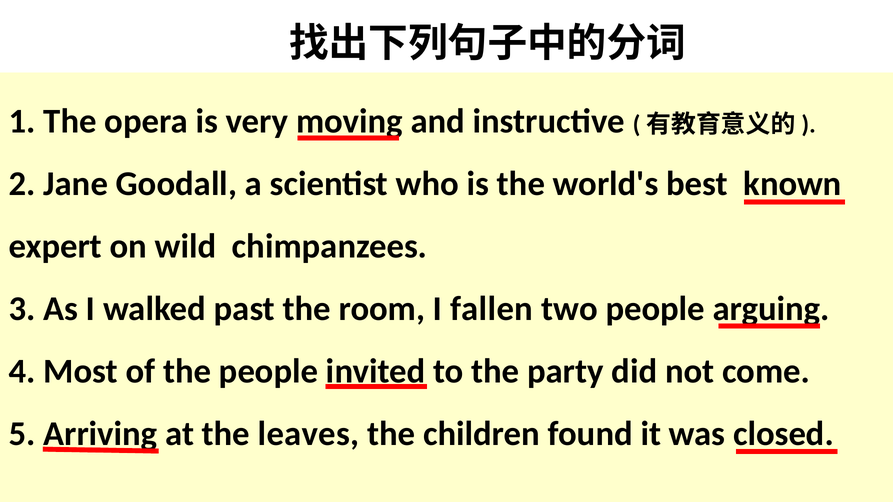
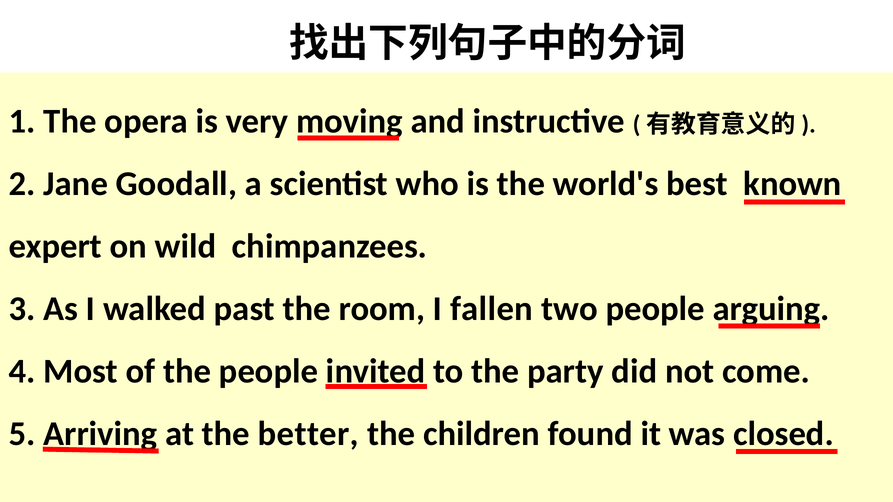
leaves: leaves -> better
